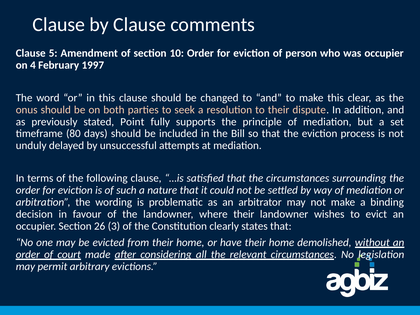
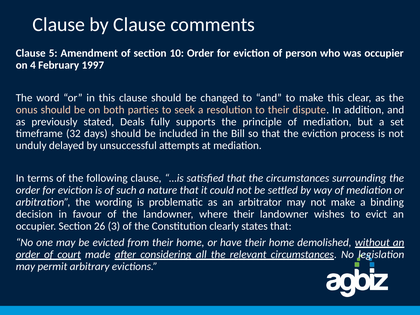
Point: Point -> Deals
80: 80 -> 32
